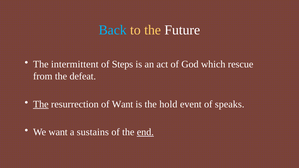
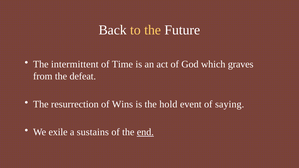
Back colour: light blue -> white
Steps: Steps -> Time
rescue: rescue -> graves
The at (41, 104) underline: present -> none
of Want: Want -> Wins
speaks: speaks -> saying
We want: want -> exile
